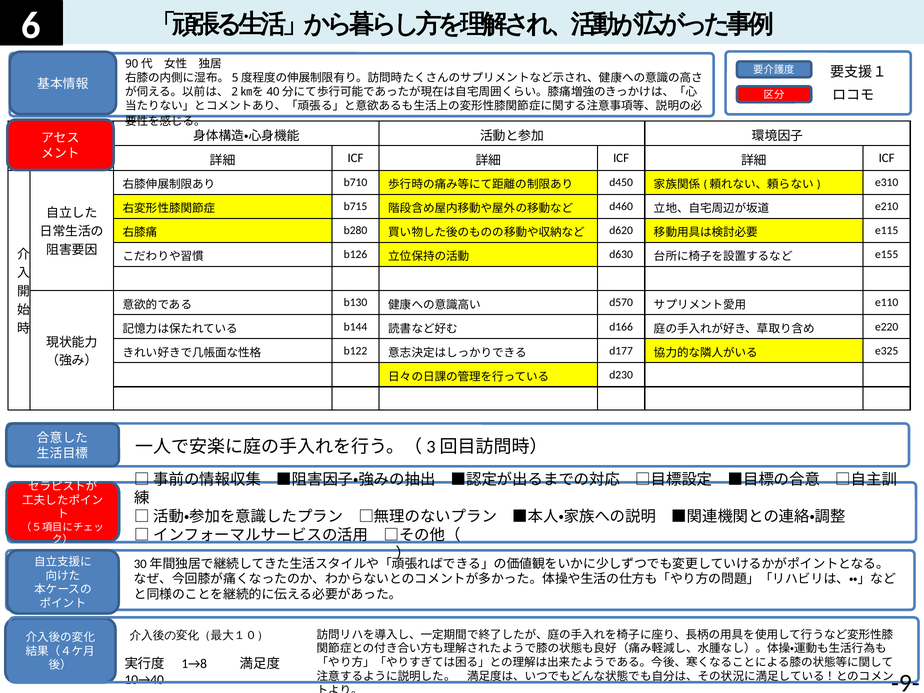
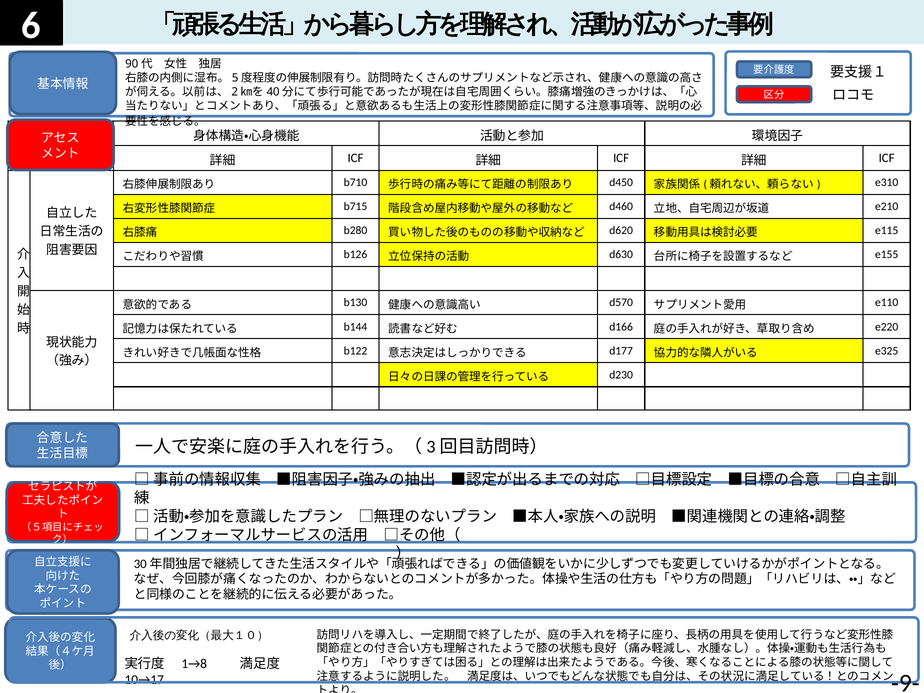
10→40: 10→40 -> 10→17
